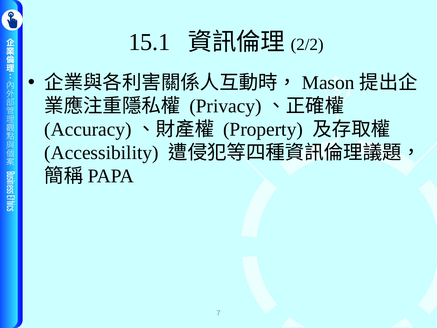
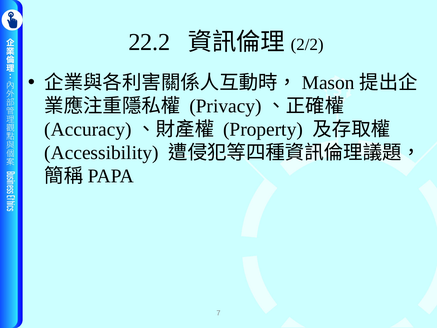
15.1: 15.1 -> 22.2
